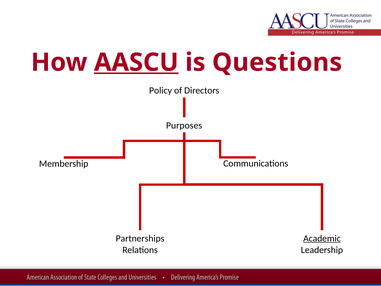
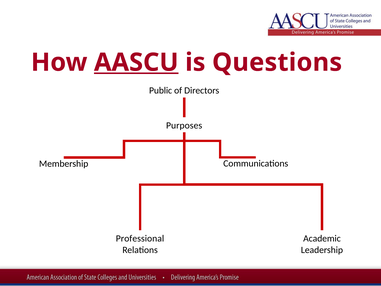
Policy: Policy -> Public
Academic underline: present -> none
Partnerships: Partnerships -> Professional
